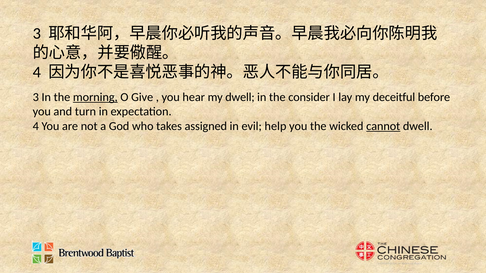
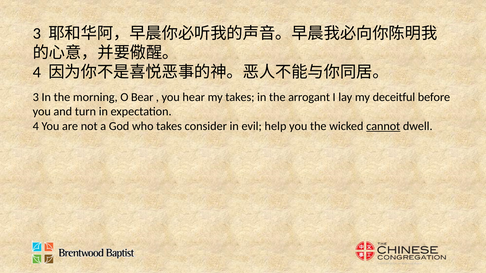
morning underline: present -> none
Give: Give -> Bear
my dwell: dwell -> takes
consider: consider -> arrogant
assigned: assigned -> consider
